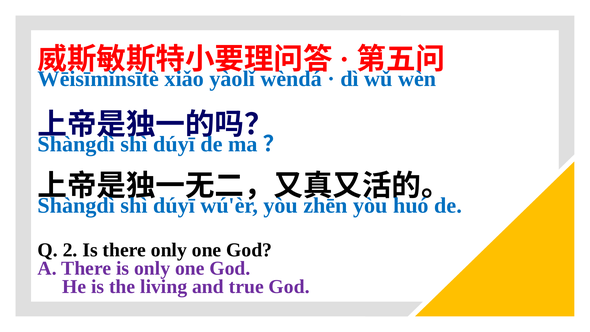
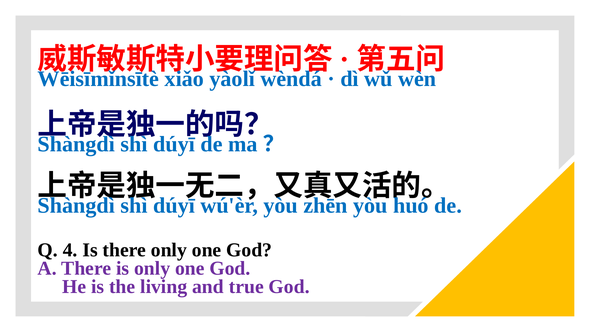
2: 2 -> 4
